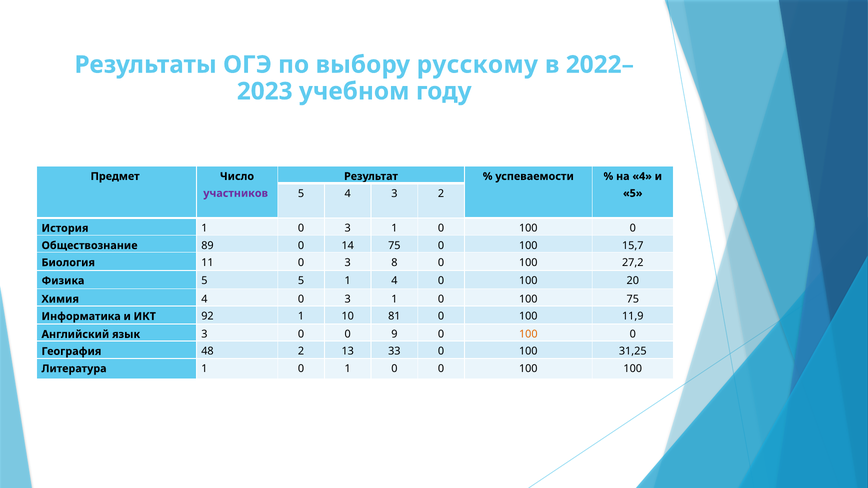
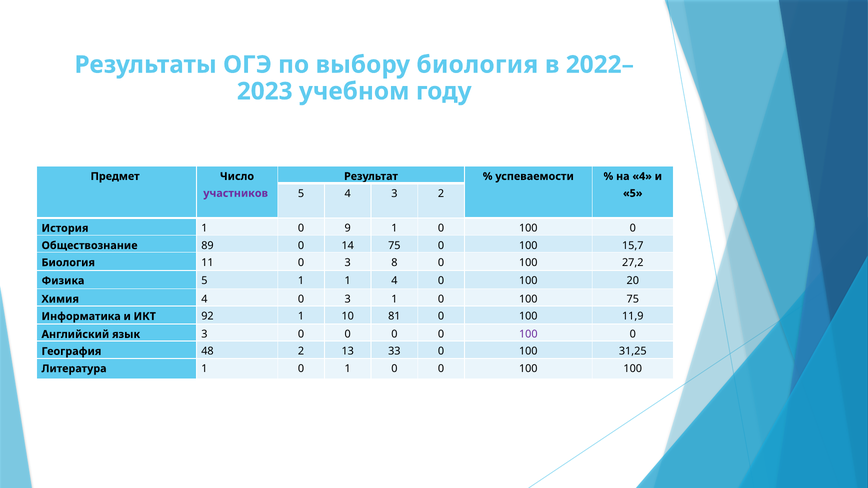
выбору русскому: русскому -> биология
1 0 3: 3 -> 9
Физика 5 5: 5 -> 1
3 0 0 9: 9 -> 0
100 at (528, 334) colour: orange -> purple
